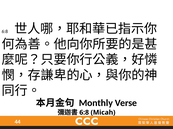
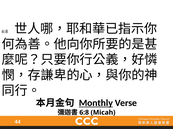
Monthly underline: none -> present
